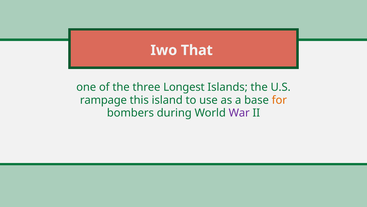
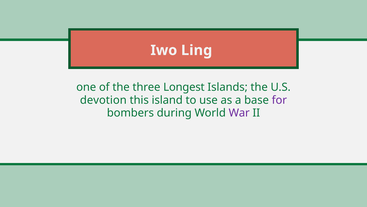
That: That -> Ling
rampage: rampage -> devotion
for colour: orange -> purple
